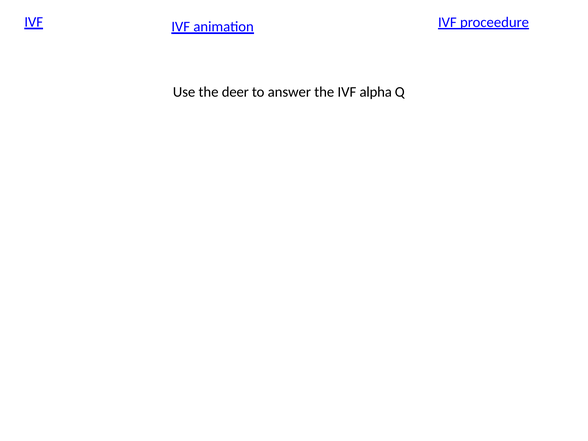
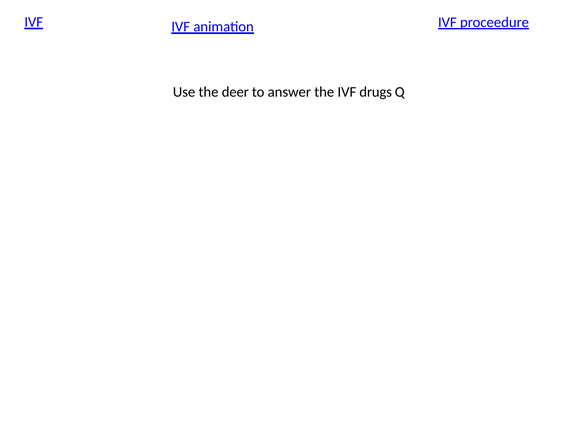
alpha: alpha -> drugs
